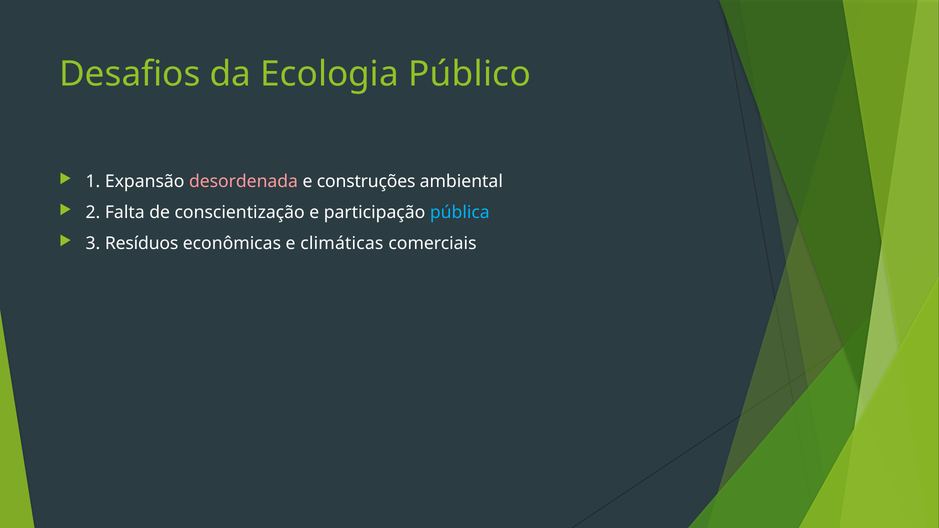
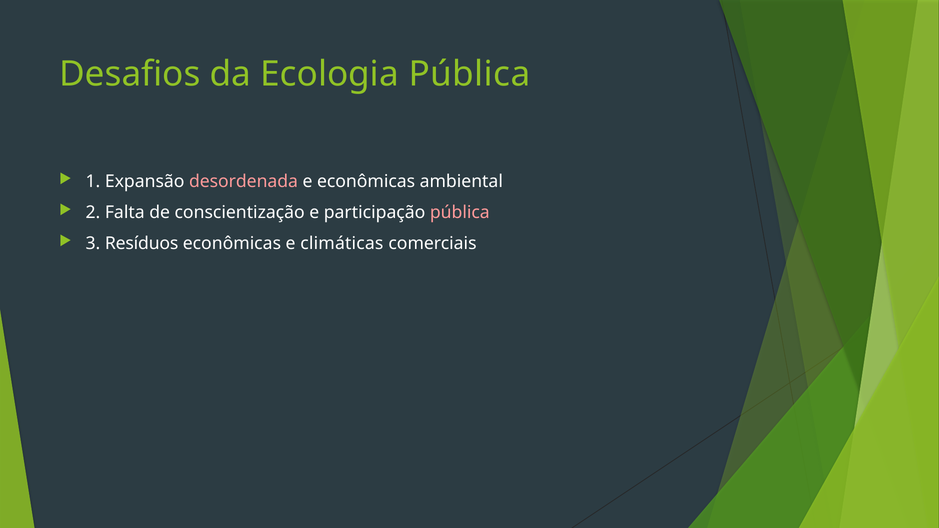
Ecologia Público: Público -> Pública
e construções: construções -> econômicas
pública at (460, 213) colour: light blue -> pink
